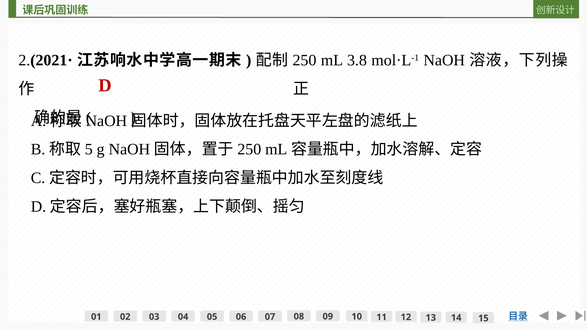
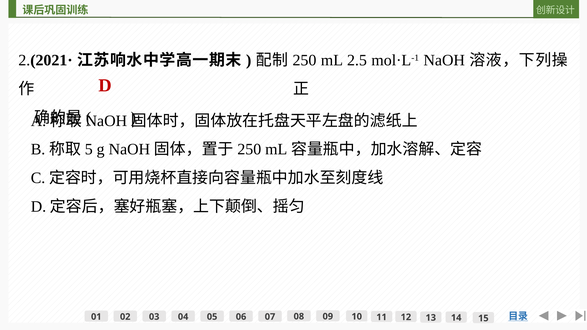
3.8: 3.8 -> 2.5
